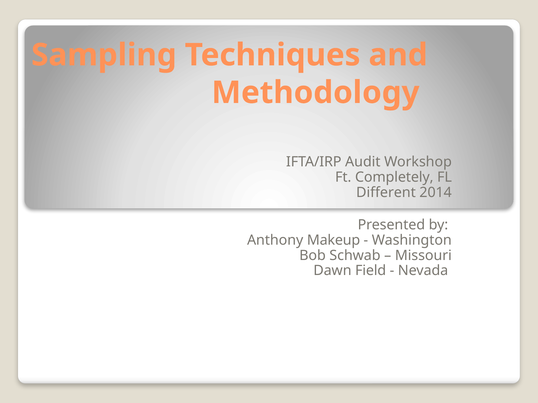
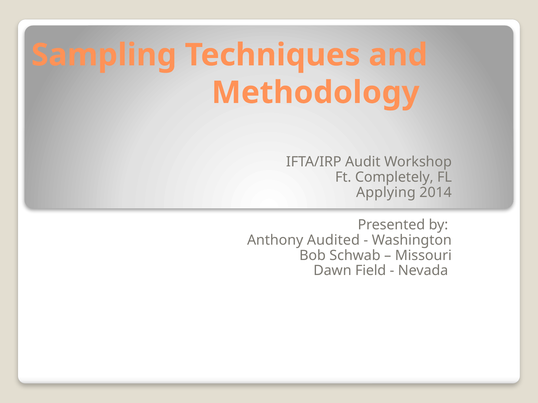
Different: Different -> Applying
Makeup: Makeup -> Audited
